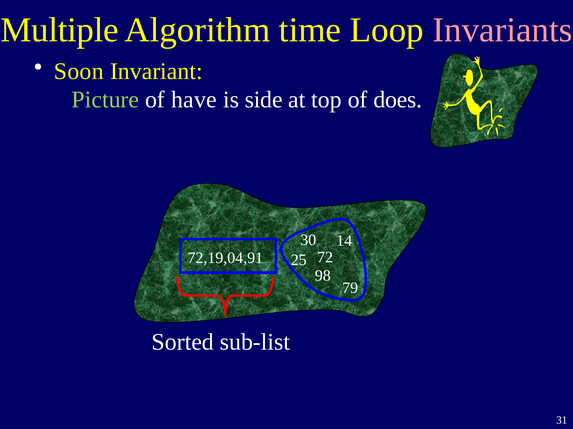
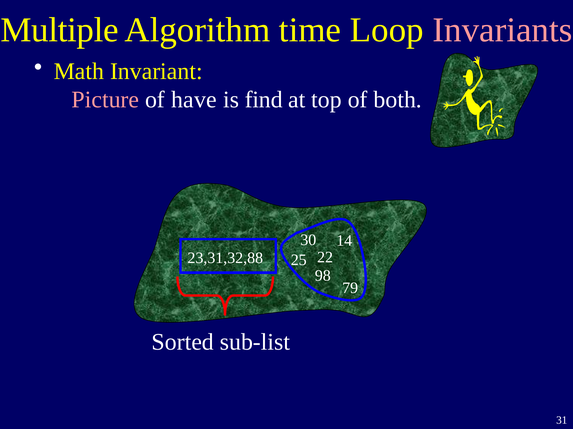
Soon: Soon -> Math
Picture colour: light green -> pink
side: side -> find
does: does -> both
72,19,04,91: 72,19,04,91 -> 23,31,32,88
72: 72 -> 22
